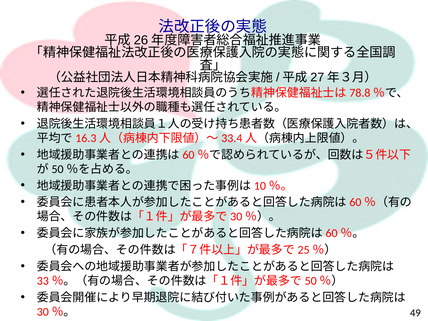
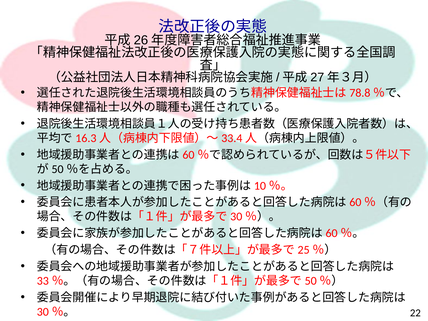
49: 49 -> 22
